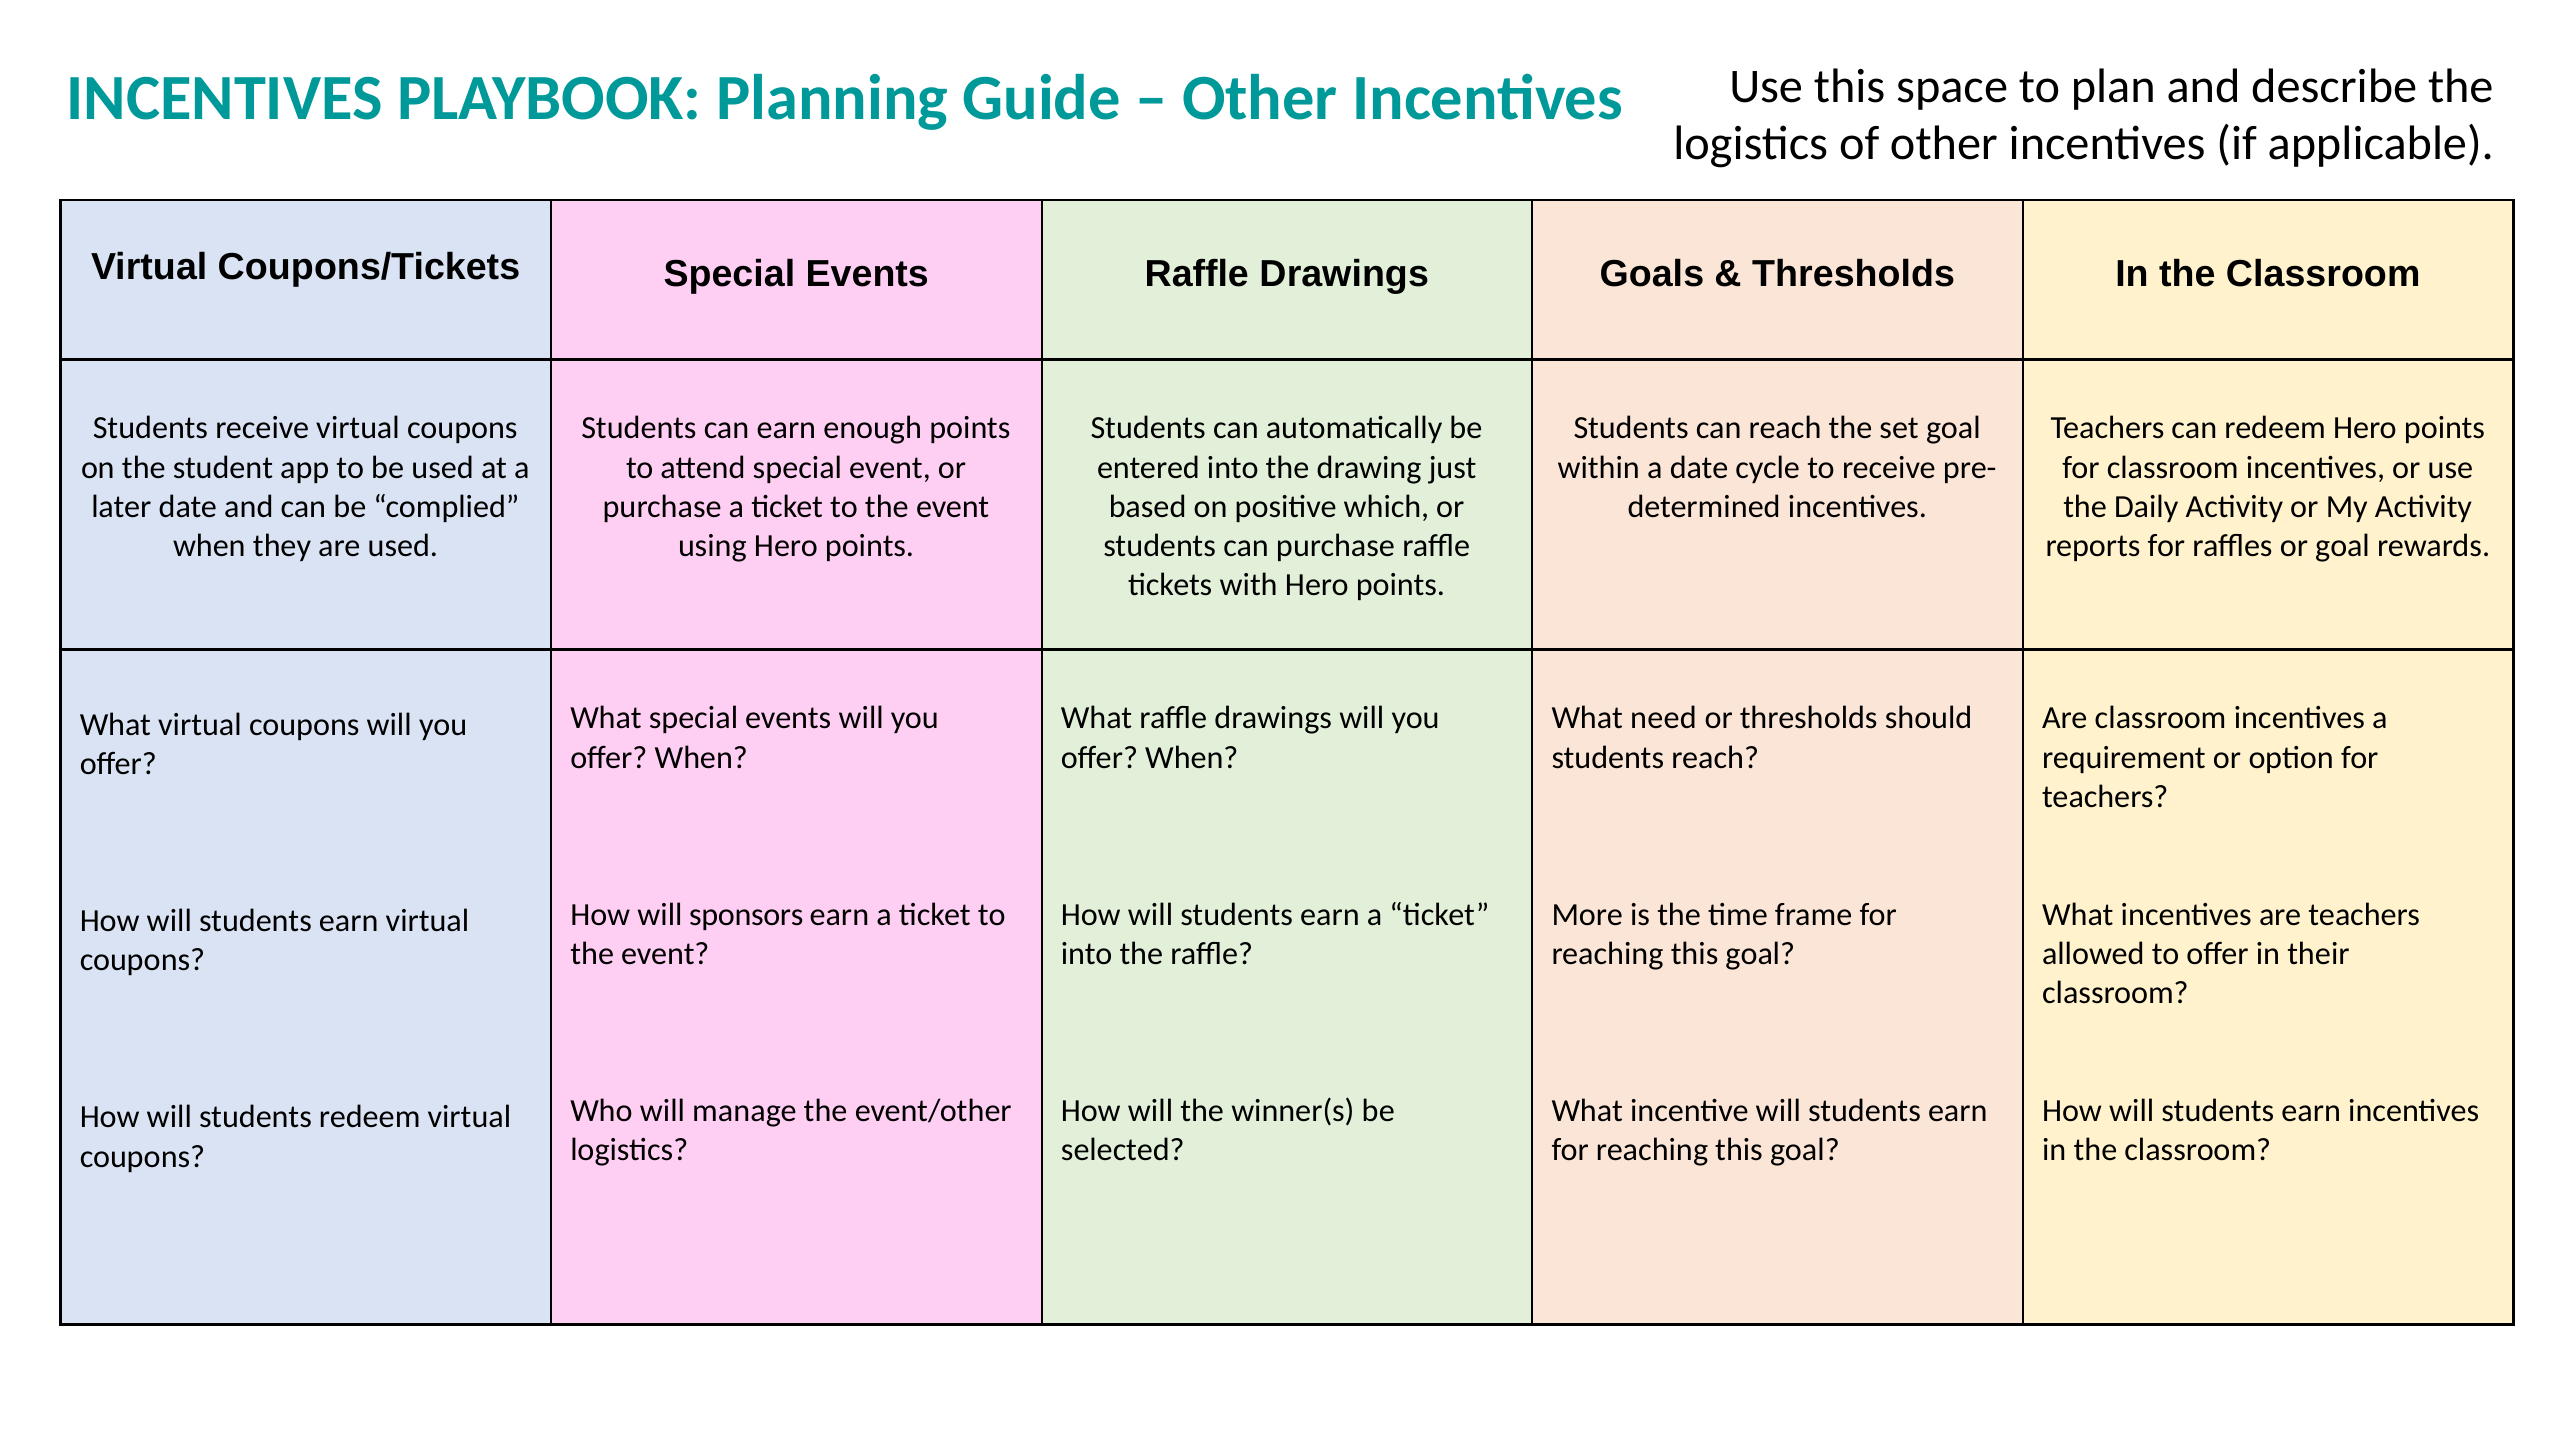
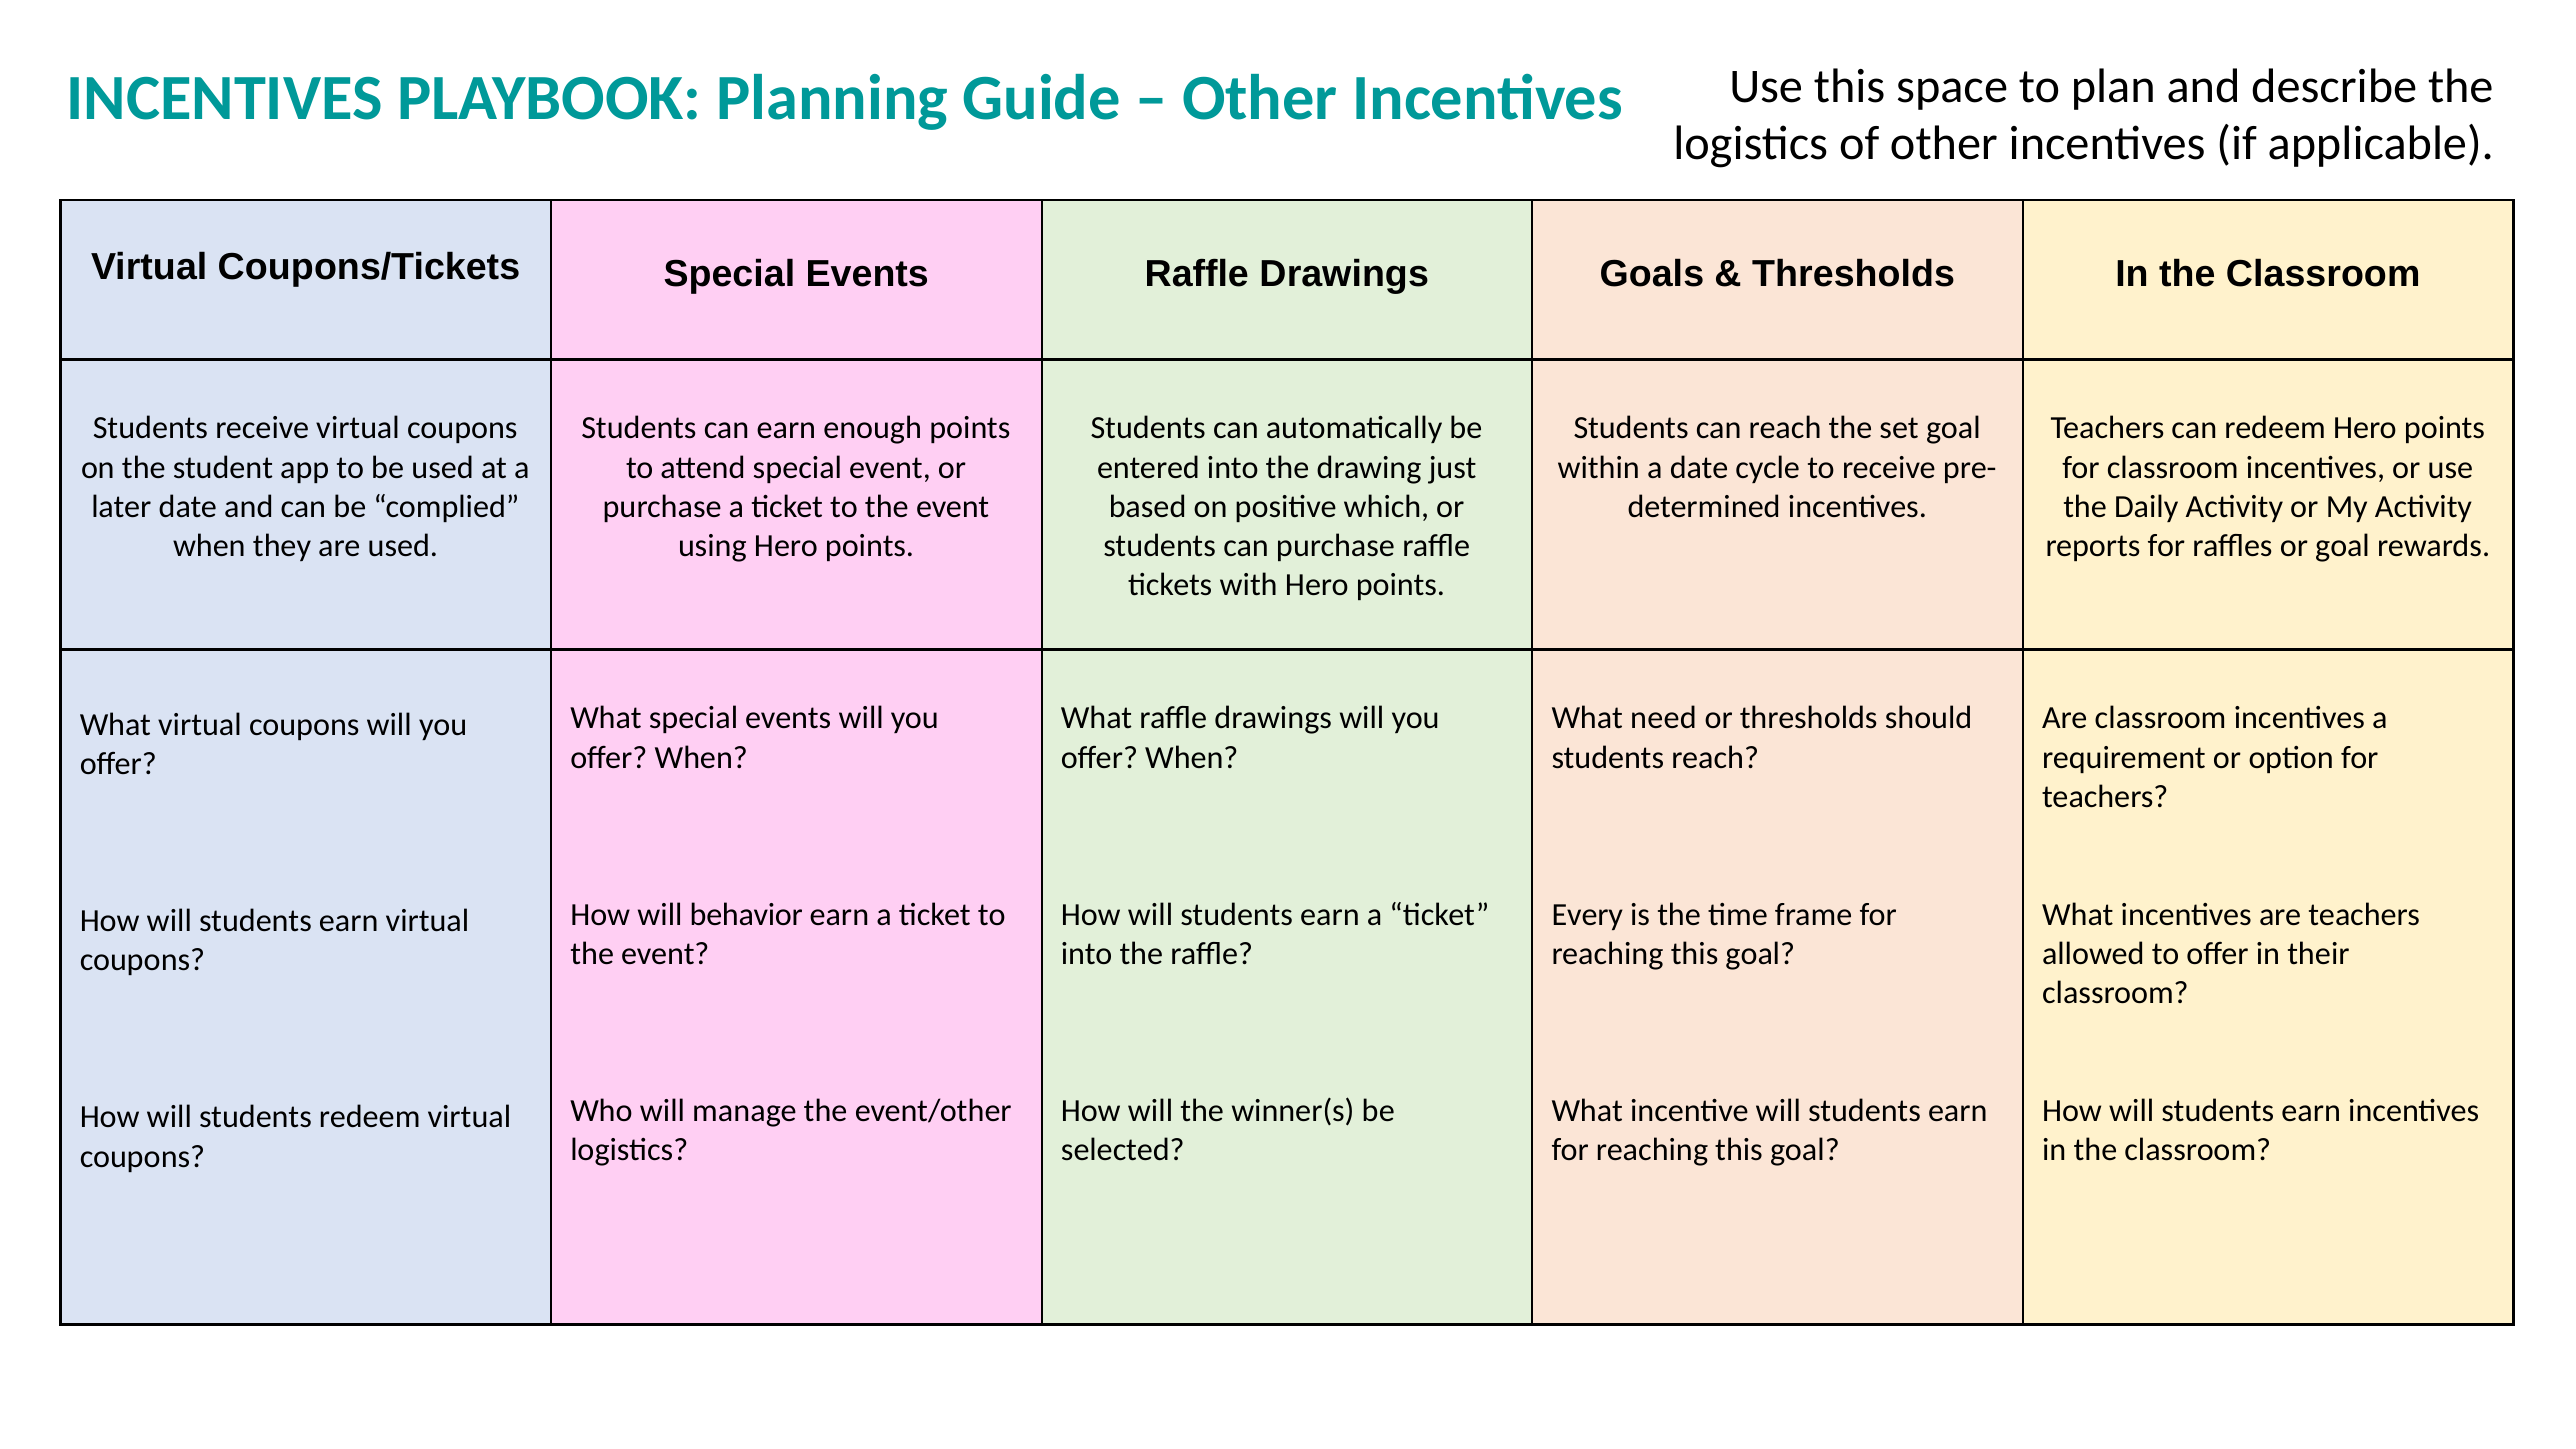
sponsors: sponsors -> behavior
More: More -> Every
